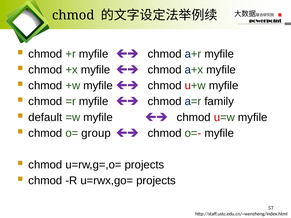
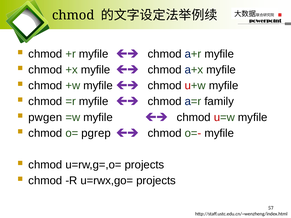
default: default -> pwgen
group: group -> pgrep
